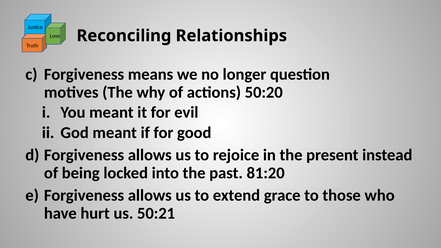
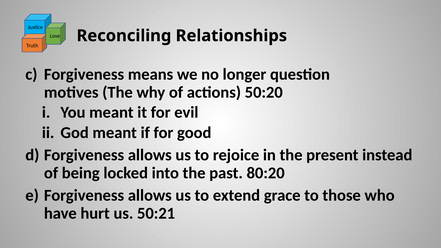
81:20: 81:20 -> 80:20
